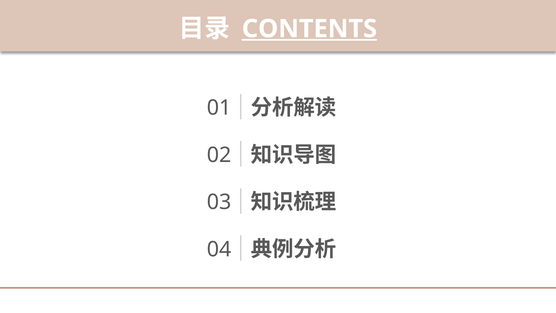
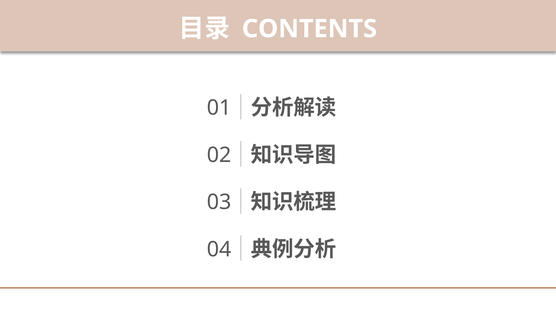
CONTENTS underline: present -> none
